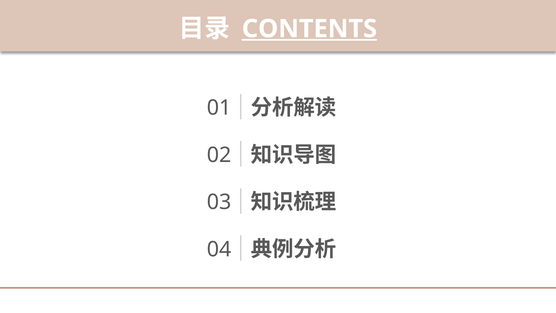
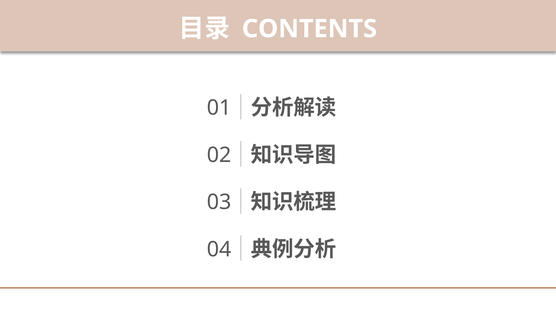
CONTENTS underline: present -> none
